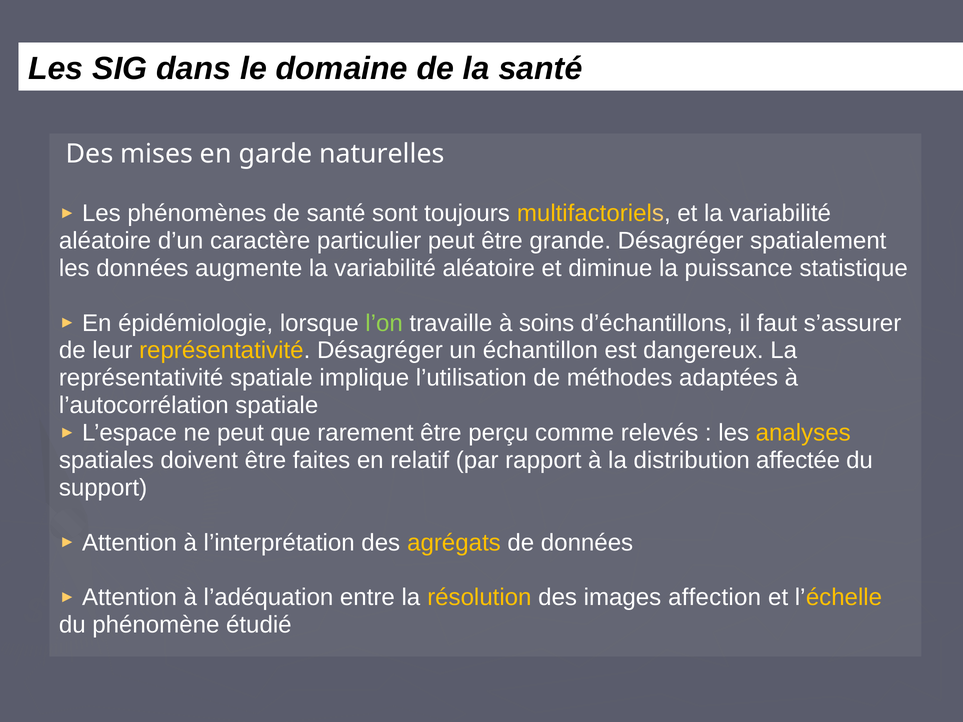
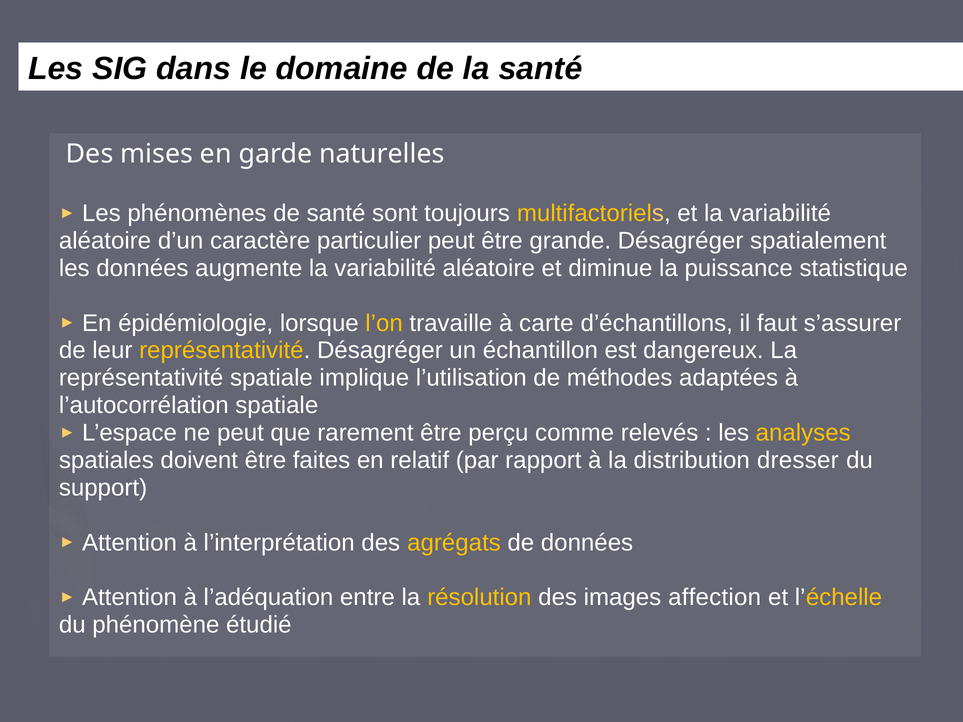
l’on colour: light green -> yellow
soins: soins -> carte
affectée: affectée -> dresser
